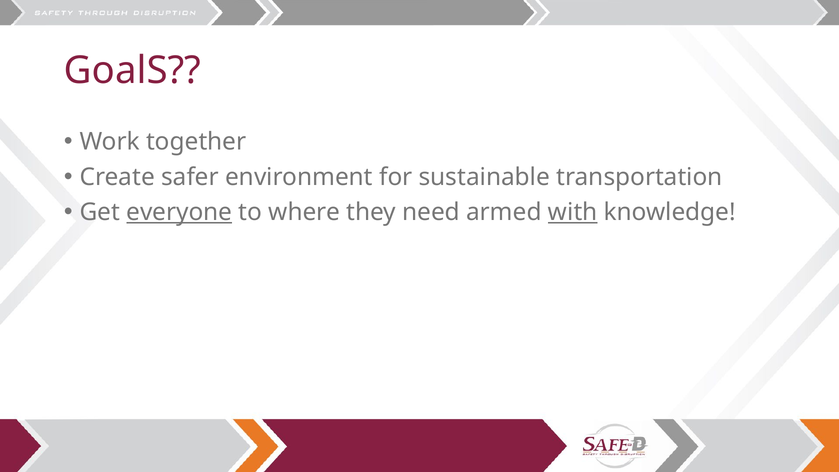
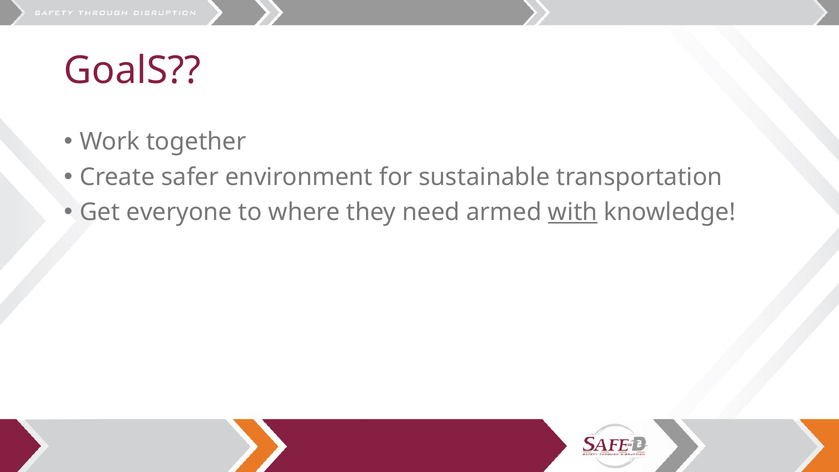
everyone underline: present -> none
